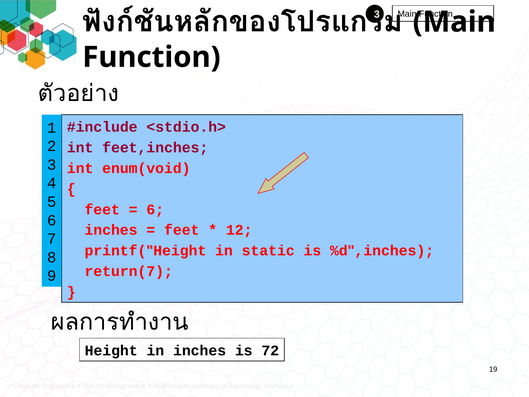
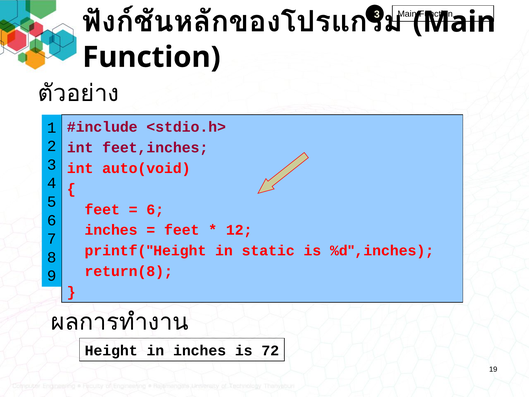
enum(void: enum(void -> auto(void
return(7: return(7 -> return(8
